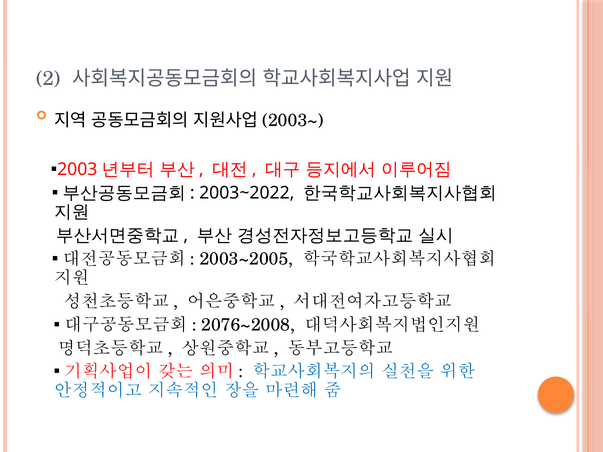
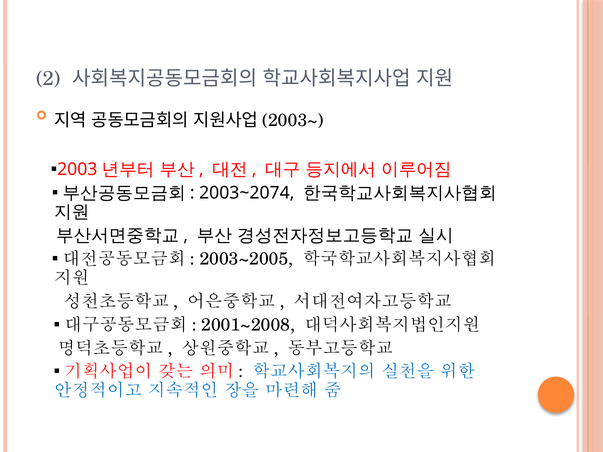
2003~2022: 2003~2022 -> 2003~2074
2076~2008: 2076~2008 -> 2001~2008
